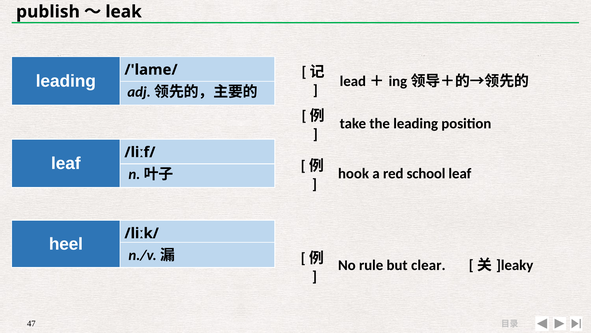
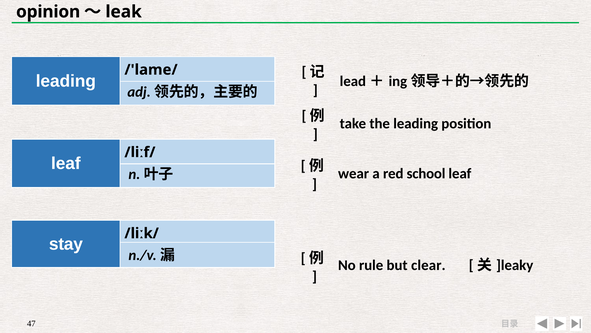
publish: publish -> opinion
hook: hook -> wear
heel: heel -> stay
